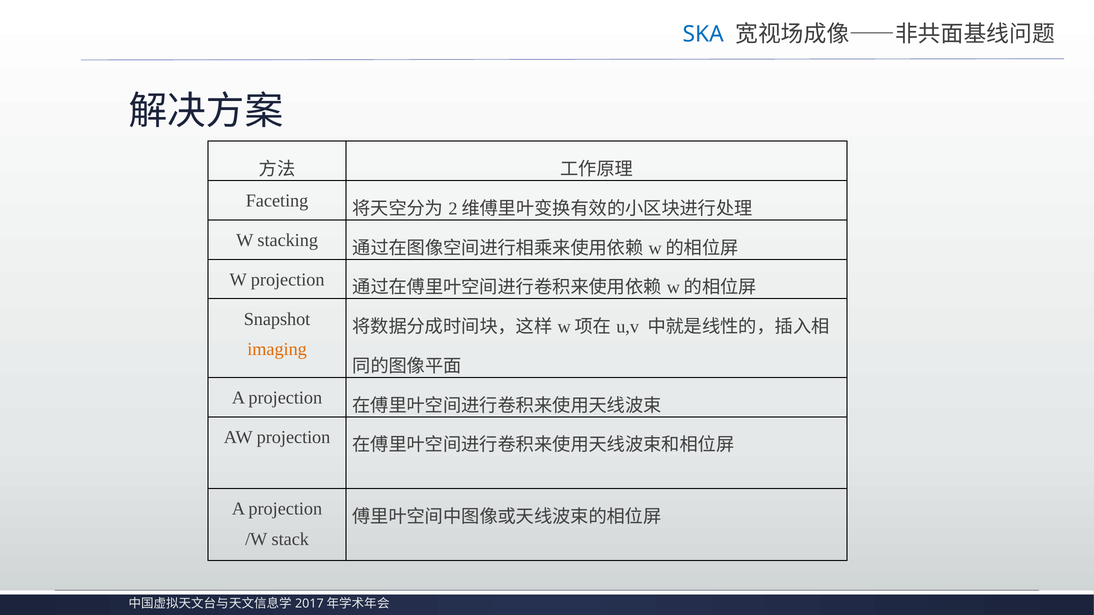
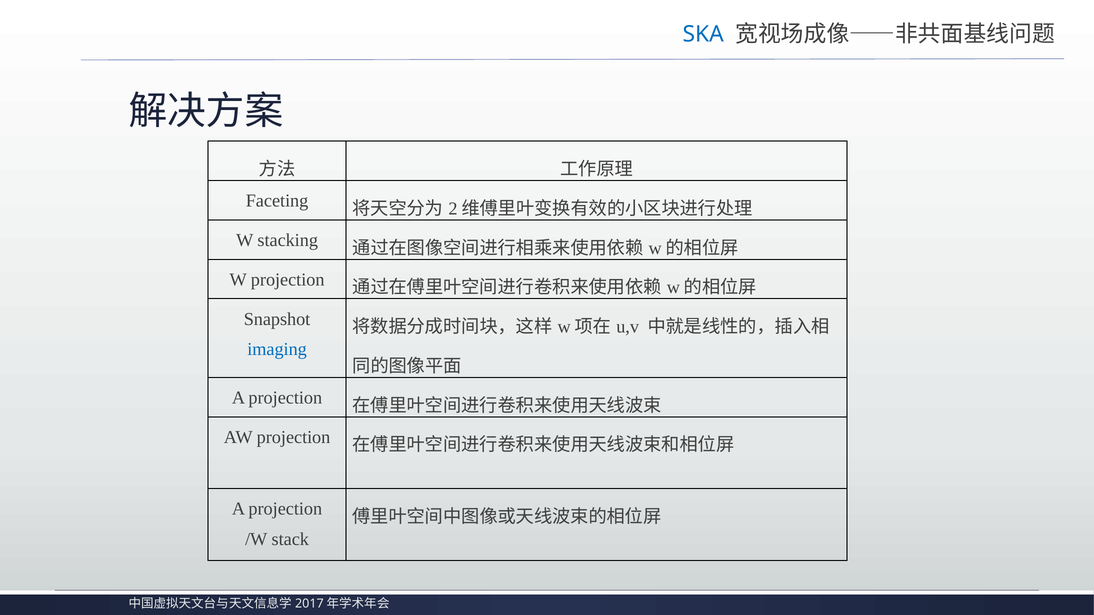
imaging colour: orange -> blue
